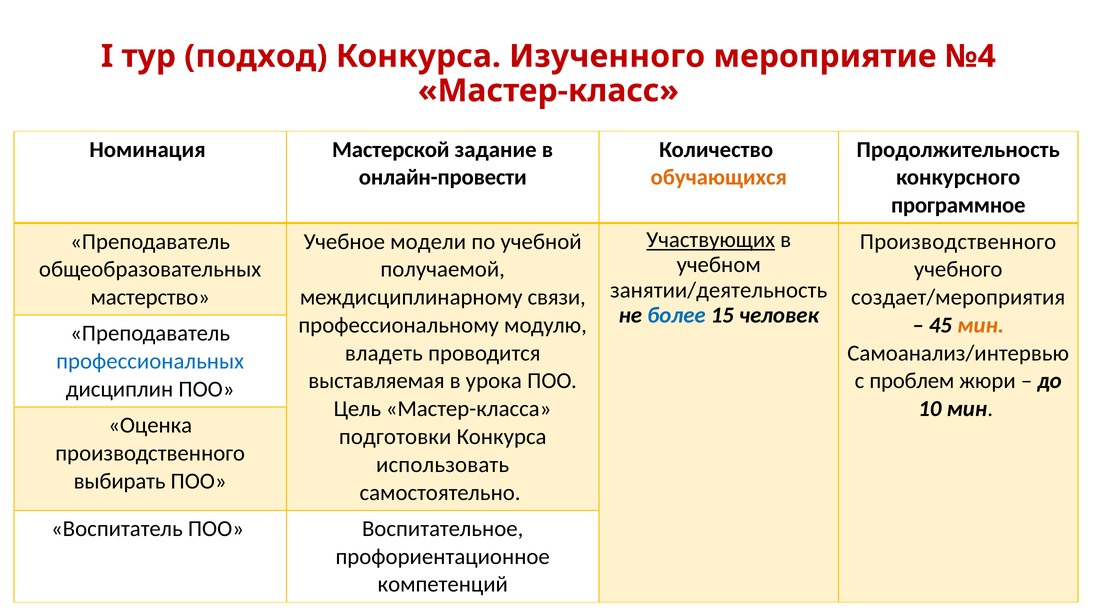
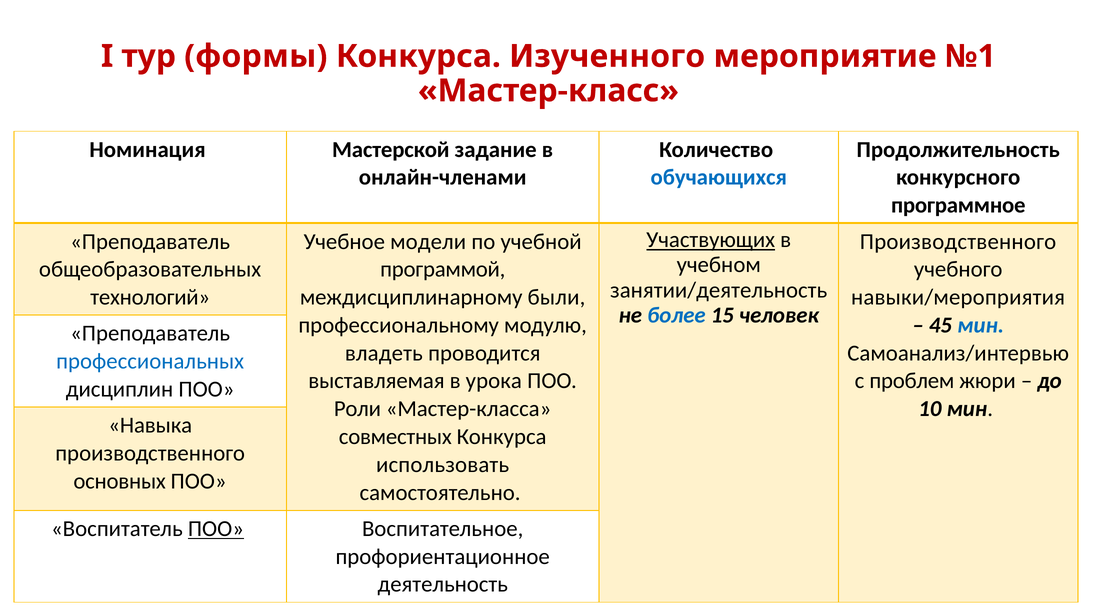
подход: подход -> формы
№4: №4 -> №1
онлайн-провести: онлайн-провести -> онлайн-членами
обучающихся colour: orange -> blue
получаемой: получаемой -> программой
мастерство: мастерство -> технологий
связи: связи -> были
создает/мероприятия: создает/мероприятия -> навыки/мероприятия
мин at (981, 325) colour: orange -> blue
Цель: Цель -> Роли
Оценка: Оценка -> Навыка
подготовки: подготовки -> совместных
выбирать: выбирать -> основных
ПОО at (216, 529) underline: none -> present
компетенций: компетенций -> деятельность
